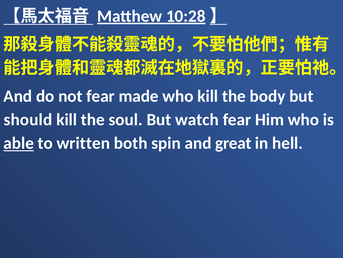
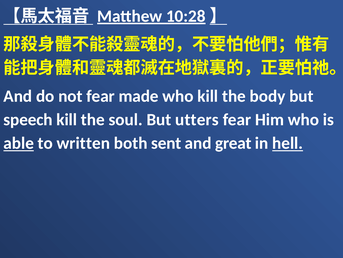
should: should -> speech
watch: watch -> utters
spin: spin -> sent
hell underline: none -> present
